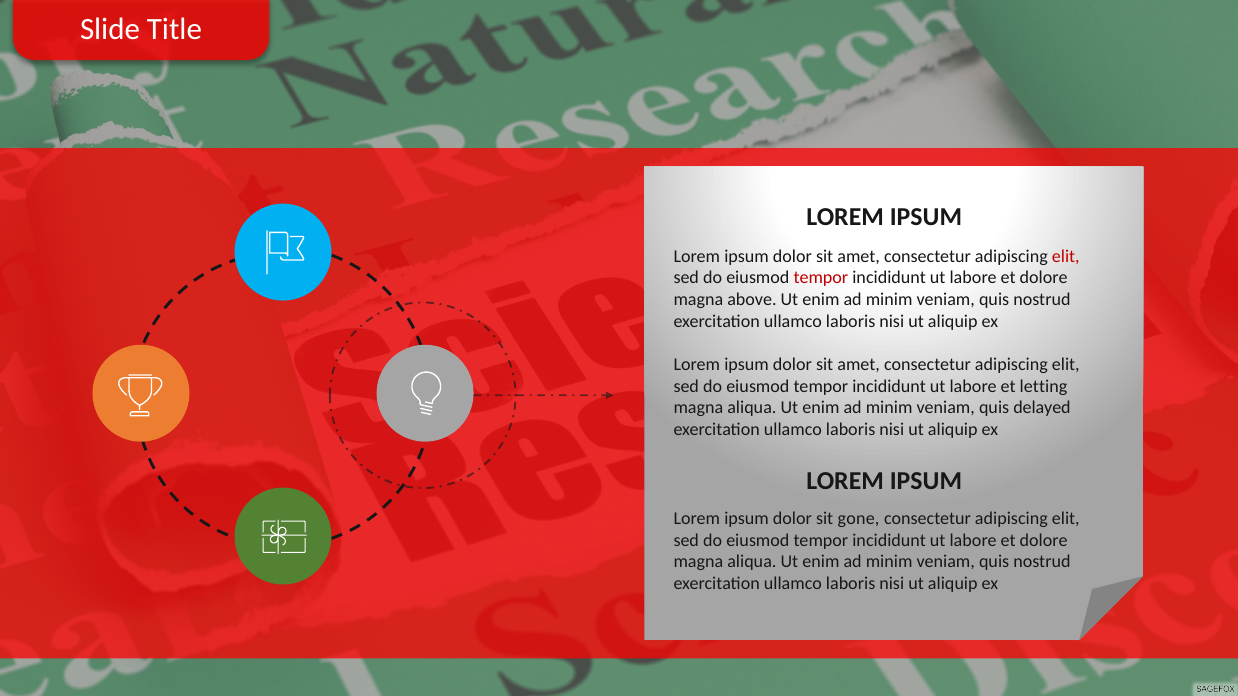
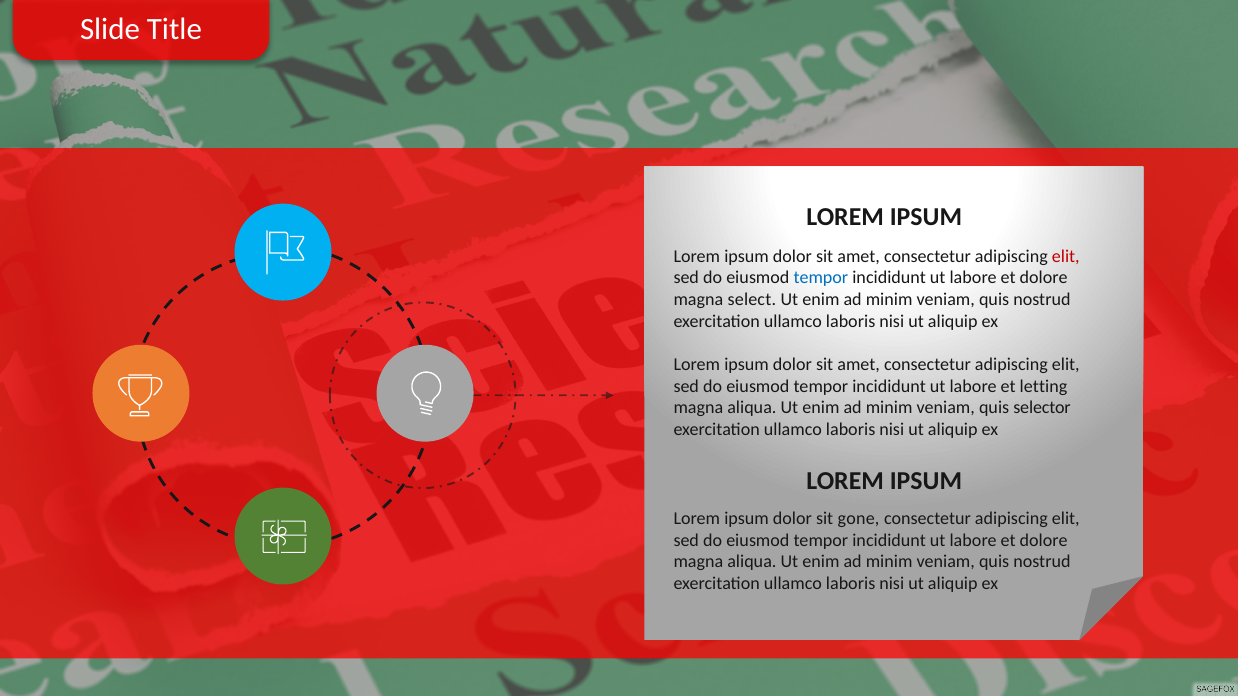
tempor at (821, 278) colour: red -> blue
above: above -> select
delayed: delayed -> selector
